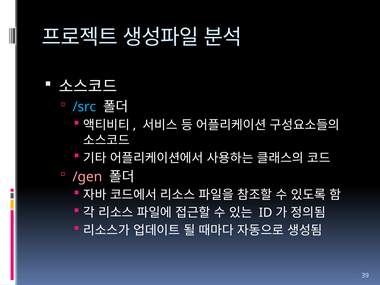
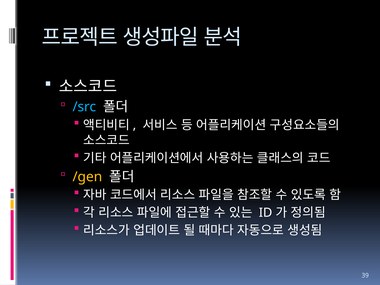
/gen colour: pink -> yellow
